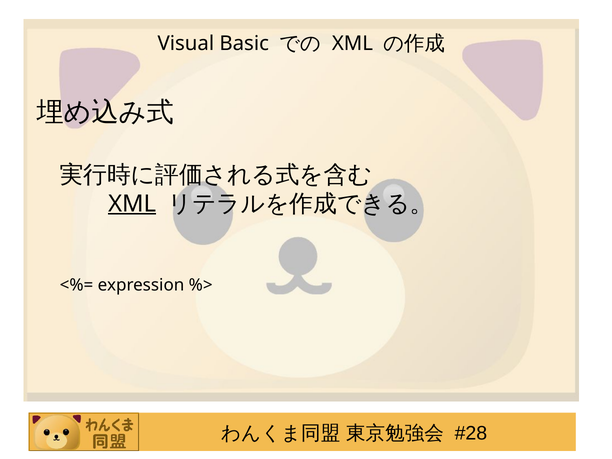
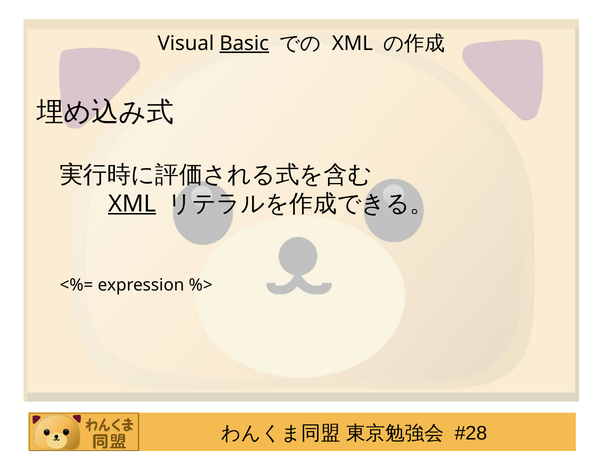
Basic underline: none -> present
